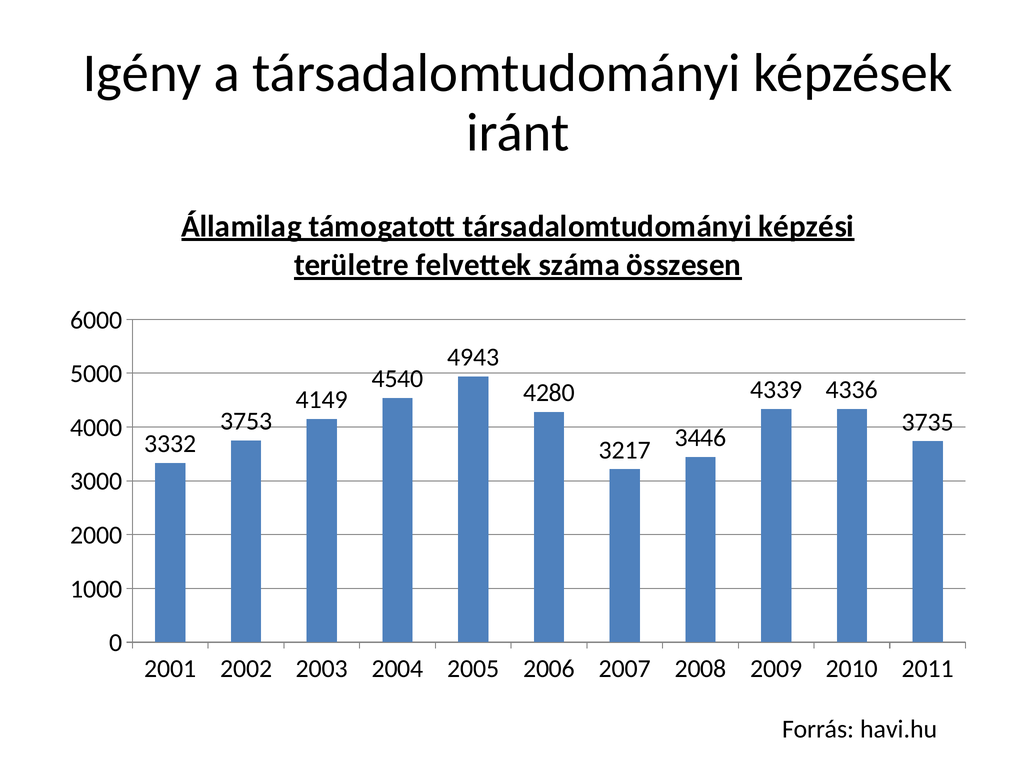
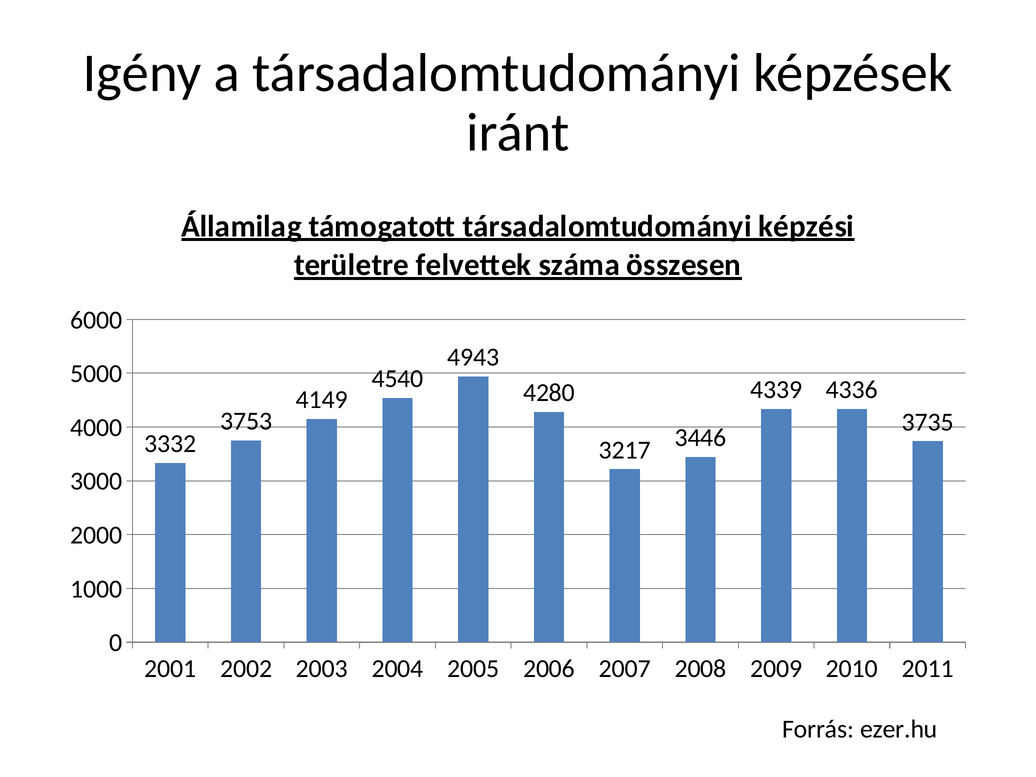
havi.hu: havi.hu -> ezer.hu
